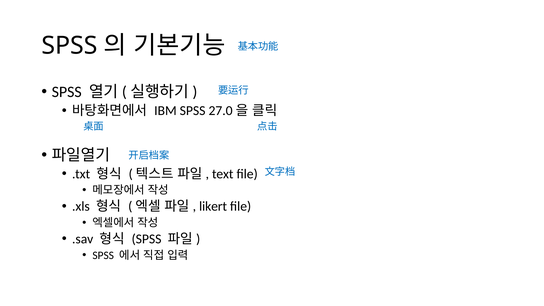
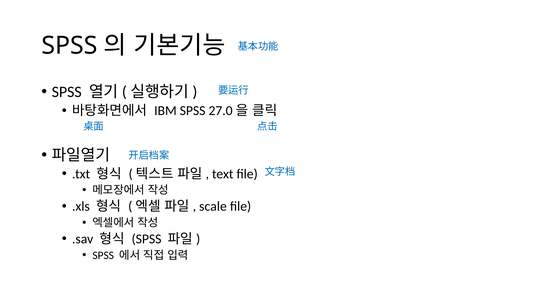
likert: likert -> scale
